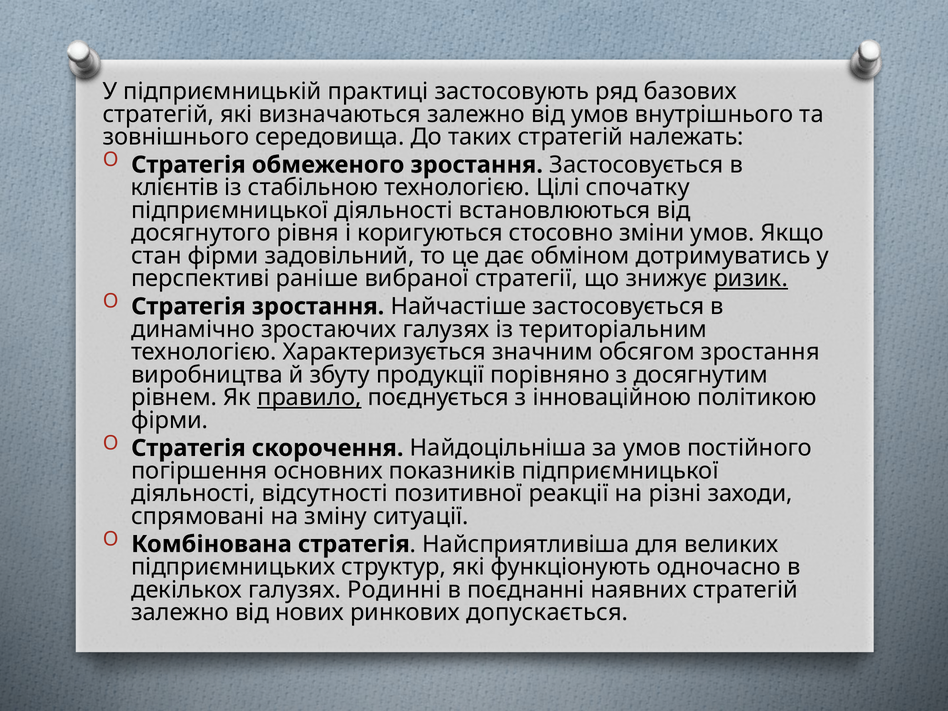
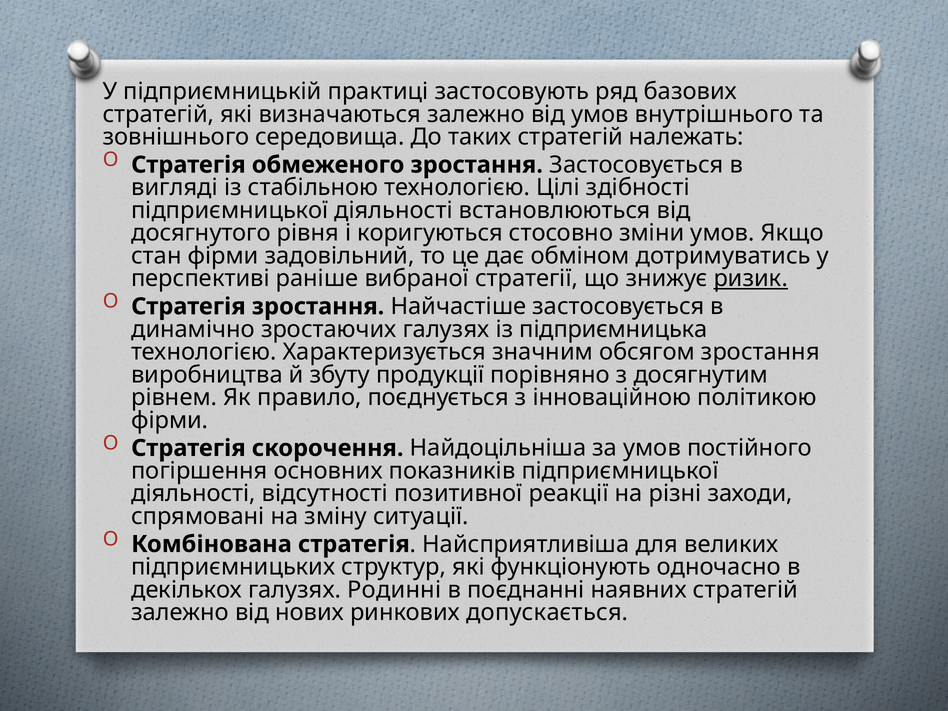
клієнтів: клієнтів -> вигляді
спочатку: спочатку -> здібності
територіальним: територіальним -> підприємницька
правило underline: present -> none
